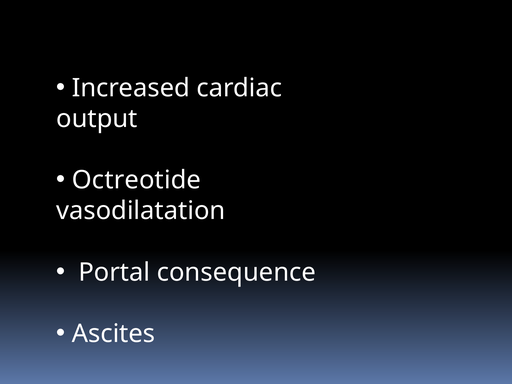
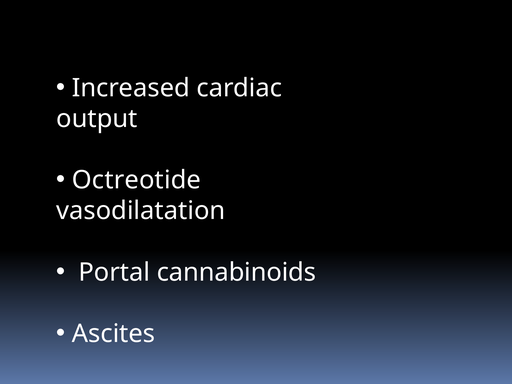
consequence: consequence -> cannabinoids
